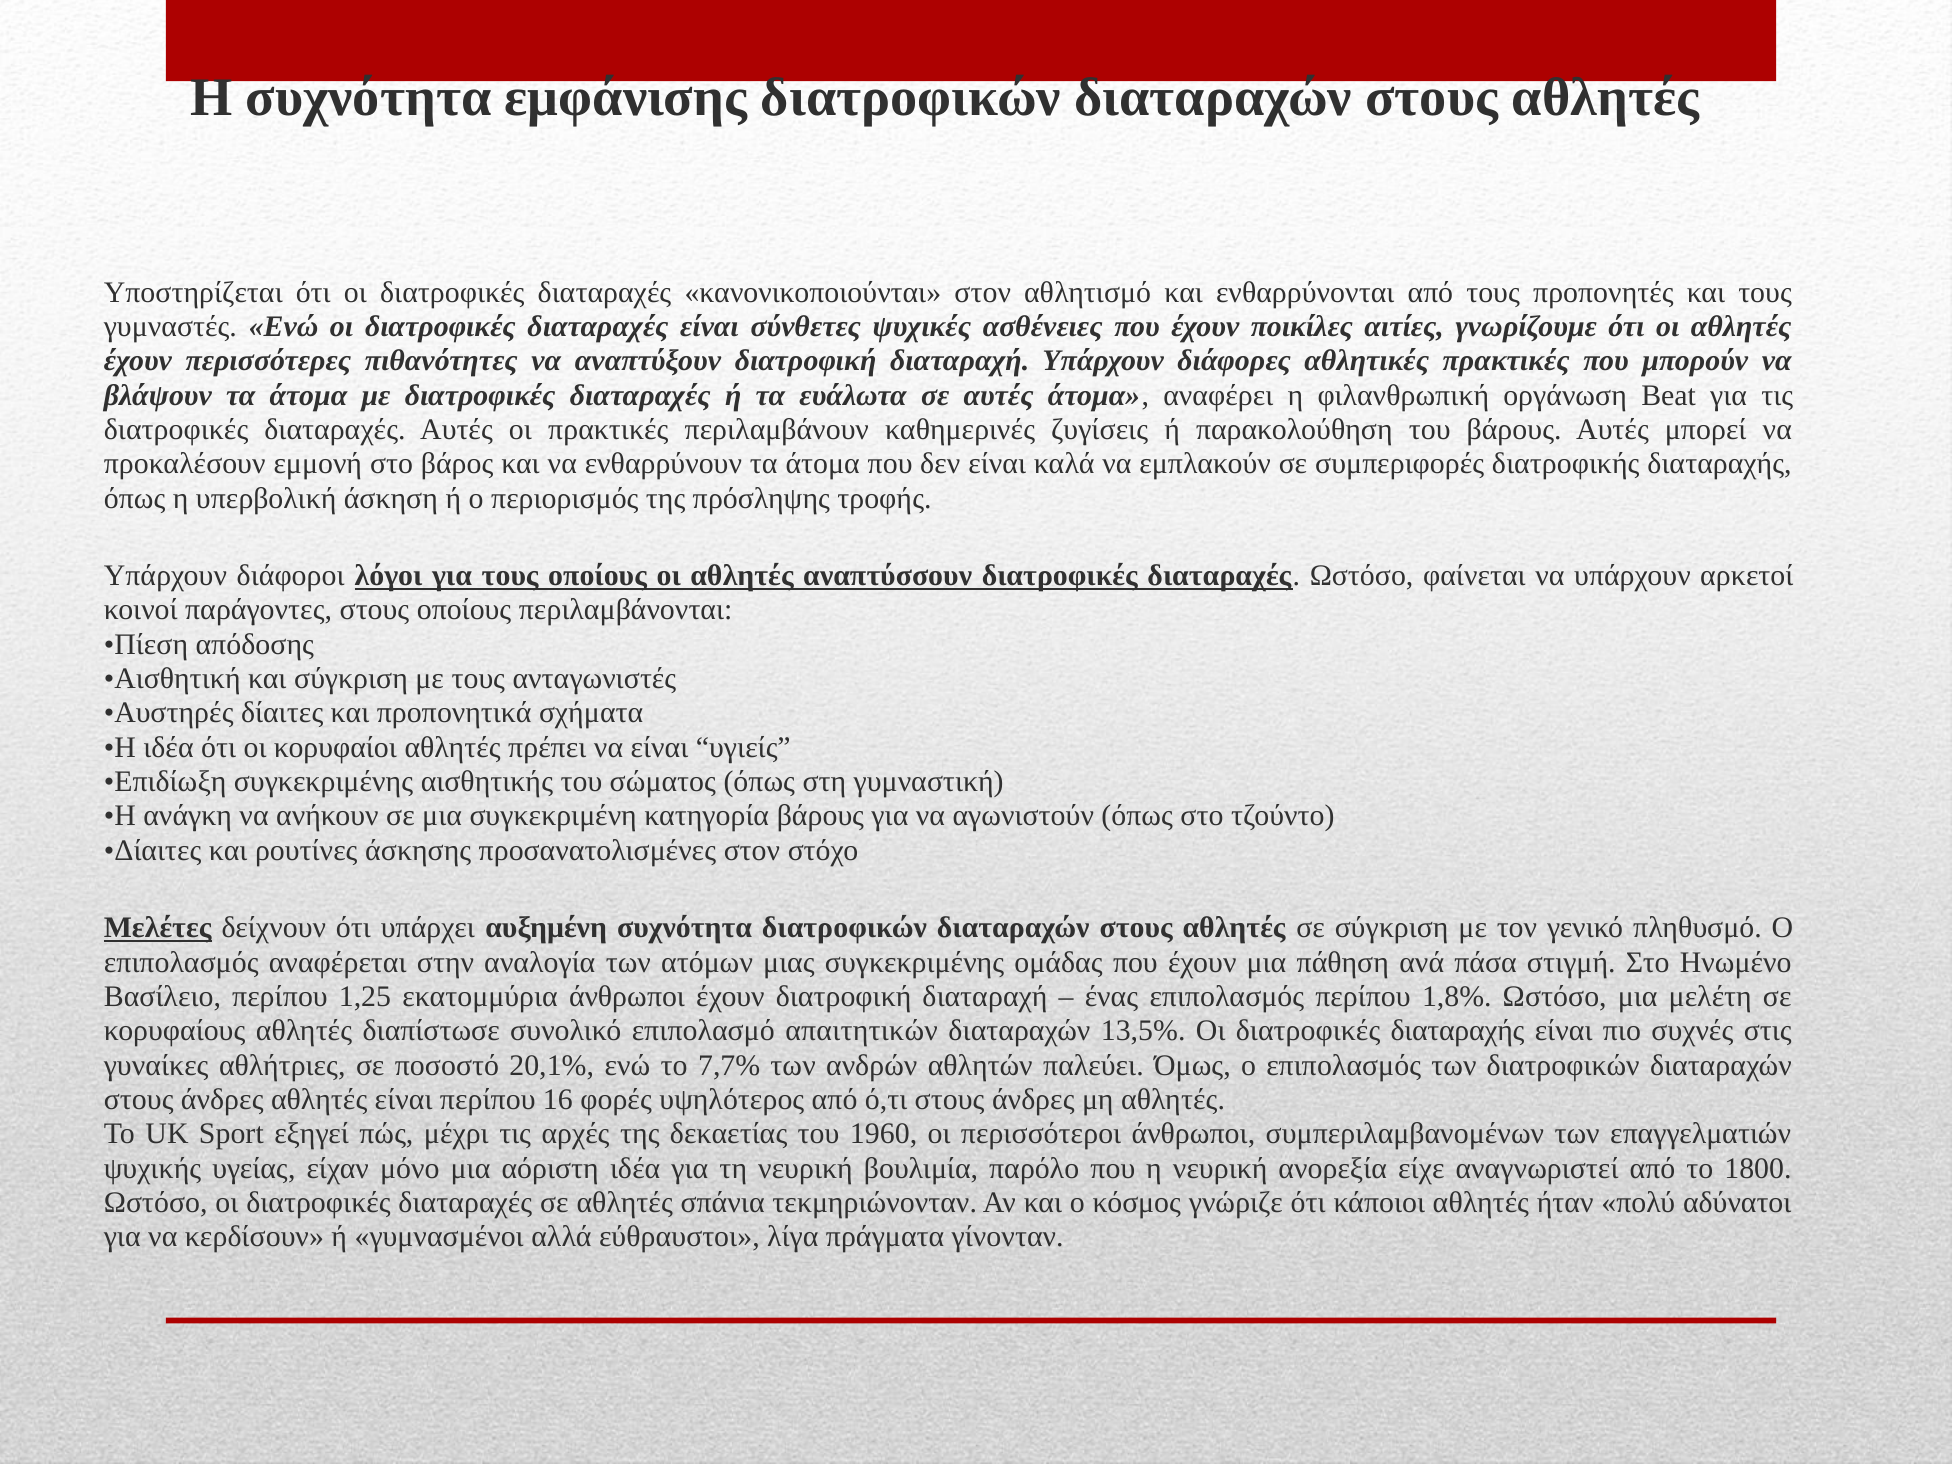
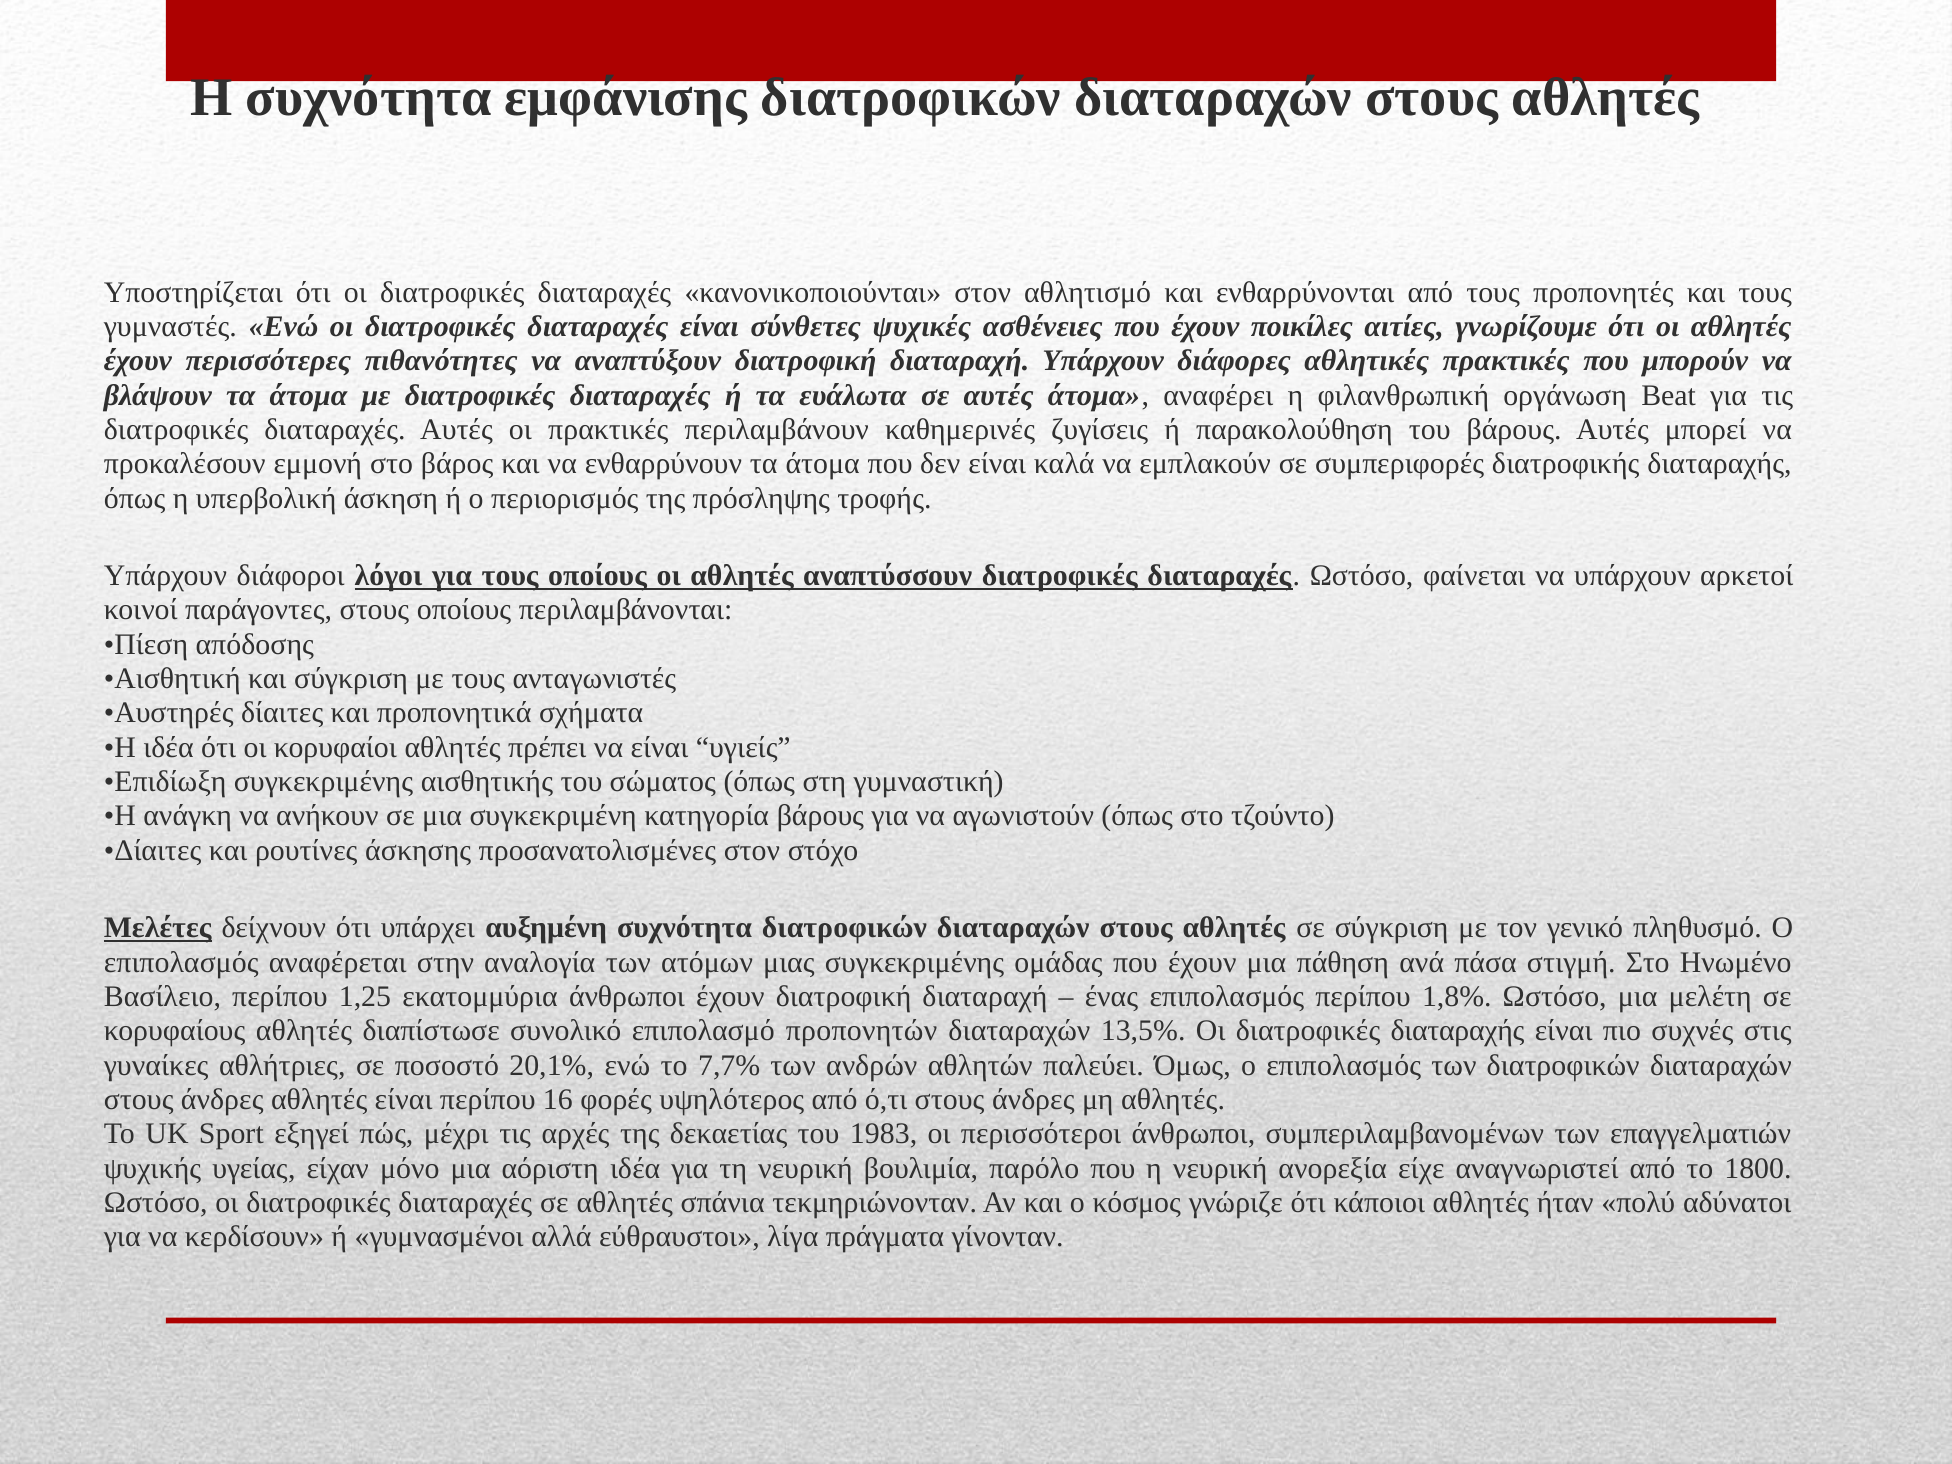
απαιτητικών: απαιτητικών -> προπονητών
1960: 1960 -> 1983
